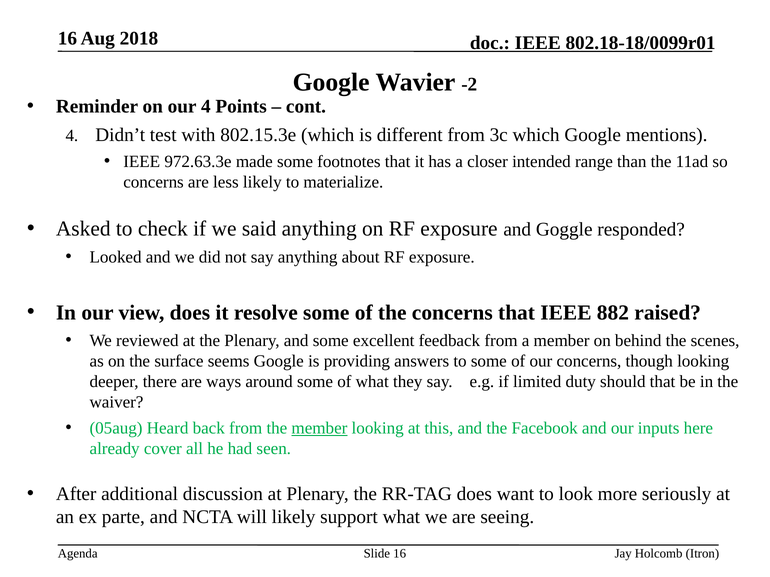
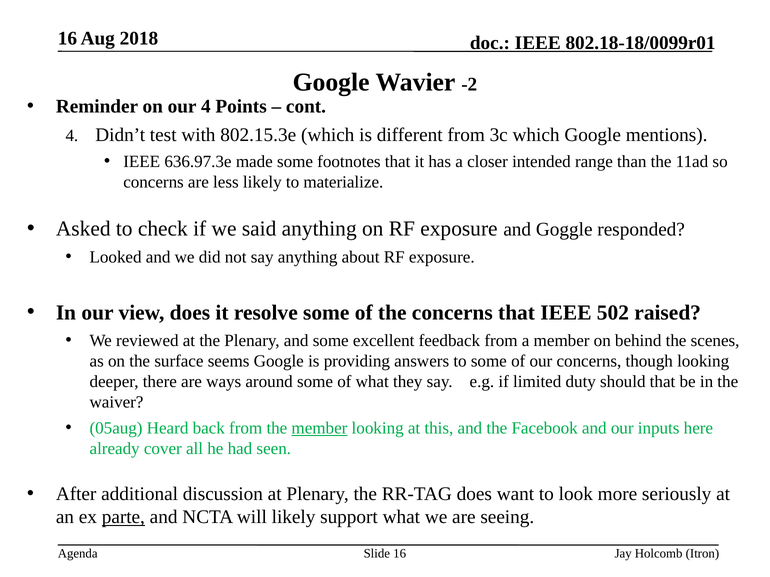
972.63.3e: 972.63.3e -> 636.97.3e
882: 882 -> 502
parte underline: none -> present
